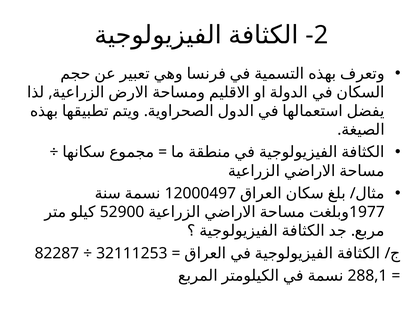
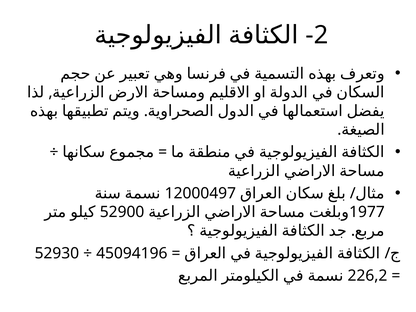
82287: 82287 -> 52930
32111253: 32111253 -> 45094196
288,1: 288,1 -> 226,2
